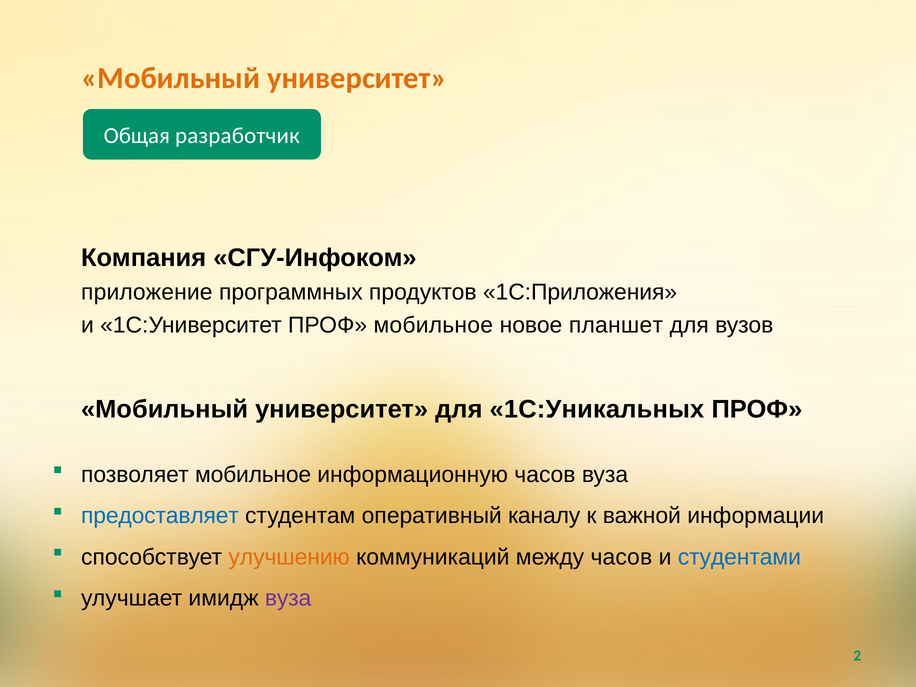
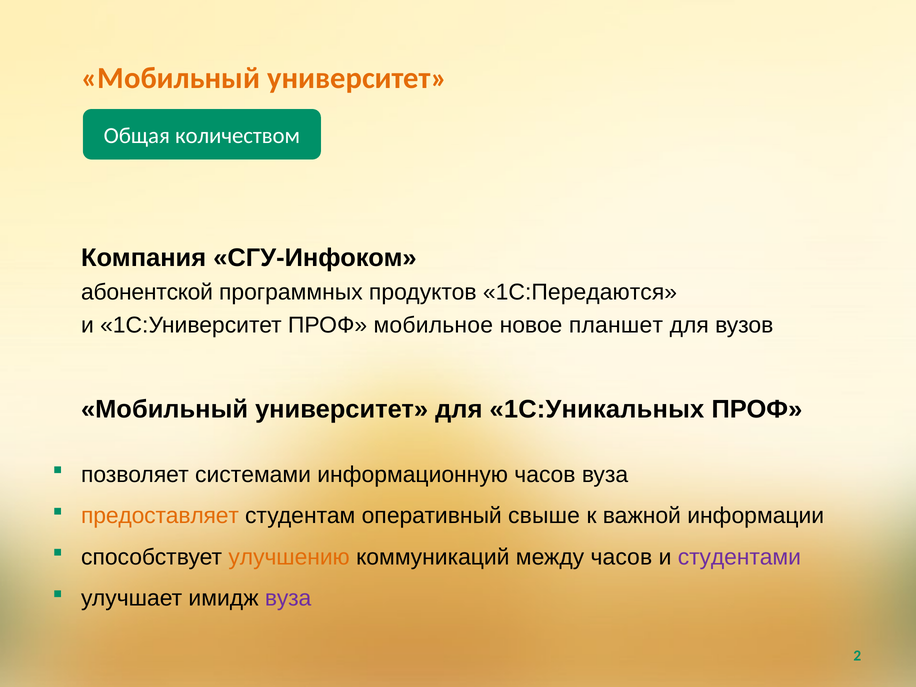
разработчик: разработчик -> количеством
приложение: приложение -> абонентской
1С:Приложения: 1С:Приложения -> 1С:Передаются
позволяет мобильное: мобильное -> системами
предоставляет colour: blue -> orange
каналу: каналу -> свыше
студентами colour: blue -> purple
